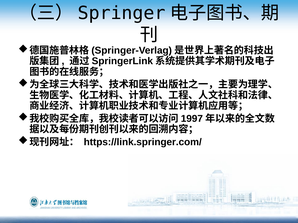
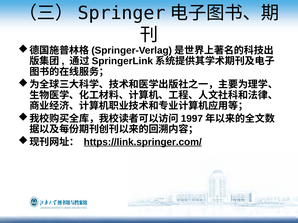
https://link.springer.com/ underline: none -> present
